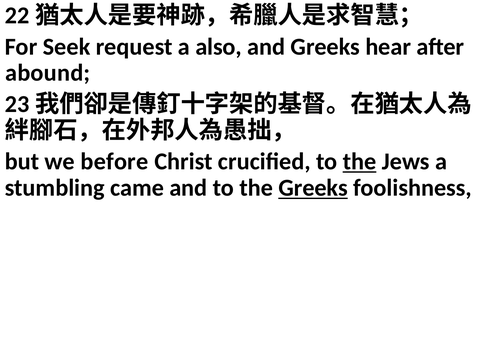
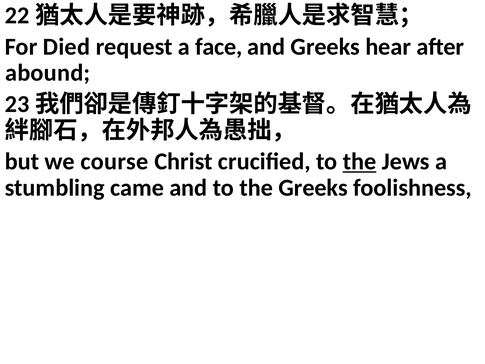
Seek: Seek -> Died
also: also -> face
before: before -> course
Greeks at (313, 188) underline: present -> none
